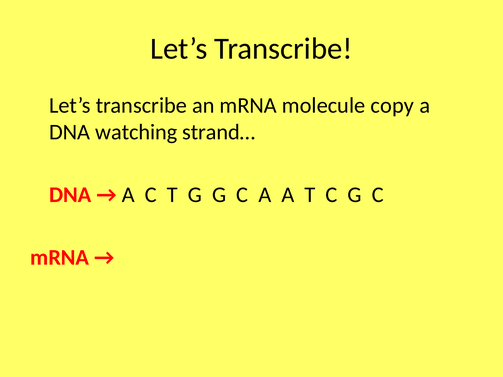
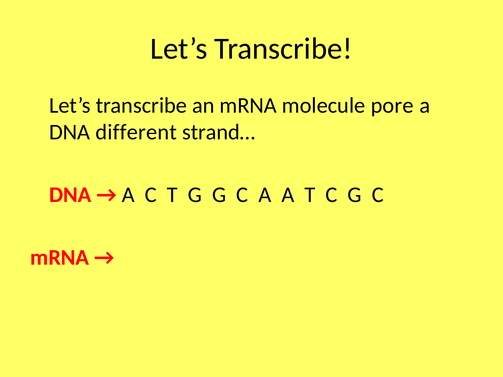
copy: copy -> pore
watching: watching -> different
